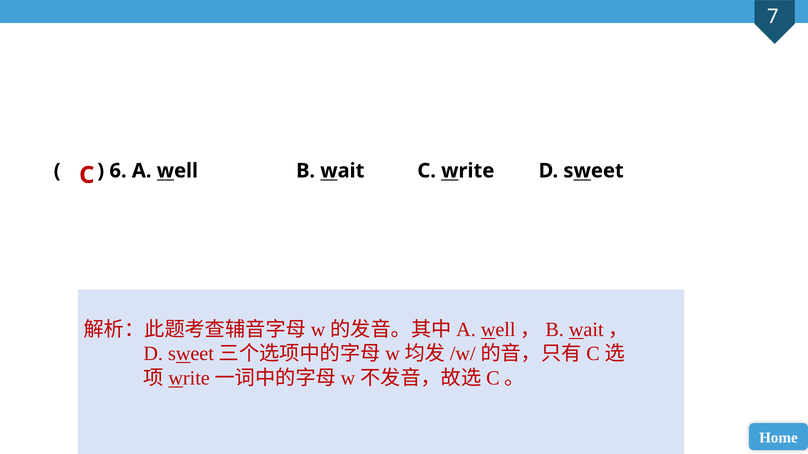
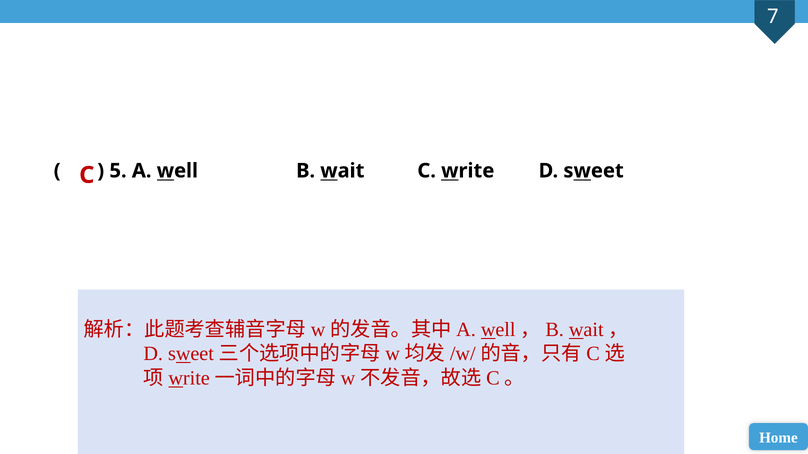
6: 6 -> 5
